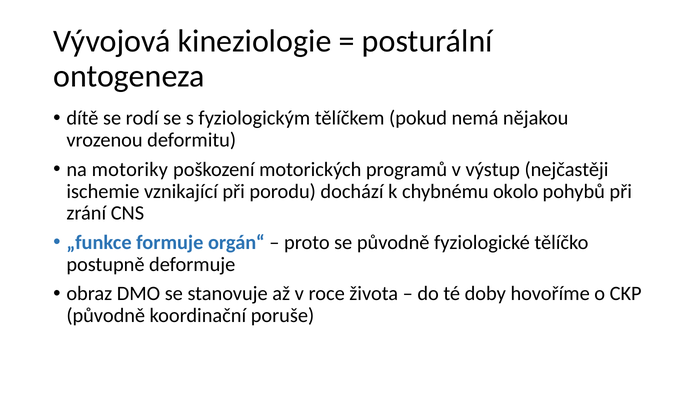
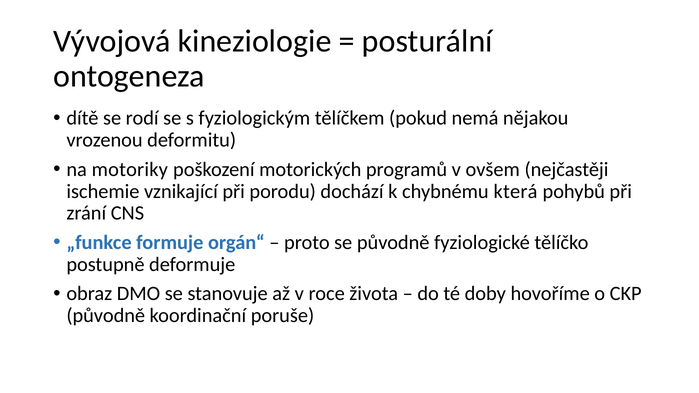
výstup: výstup -> ovšem
okolo: okolo -> která
